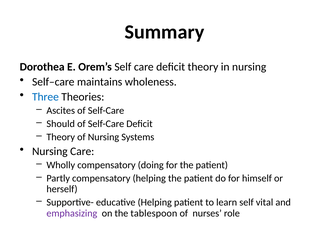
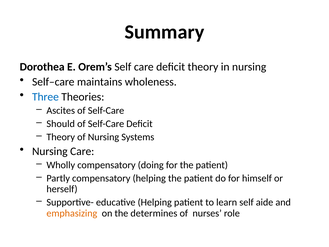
vital: vital -> aide
emphasizing colour: purple -> orange
tablespoon: tablespoon -> determines
